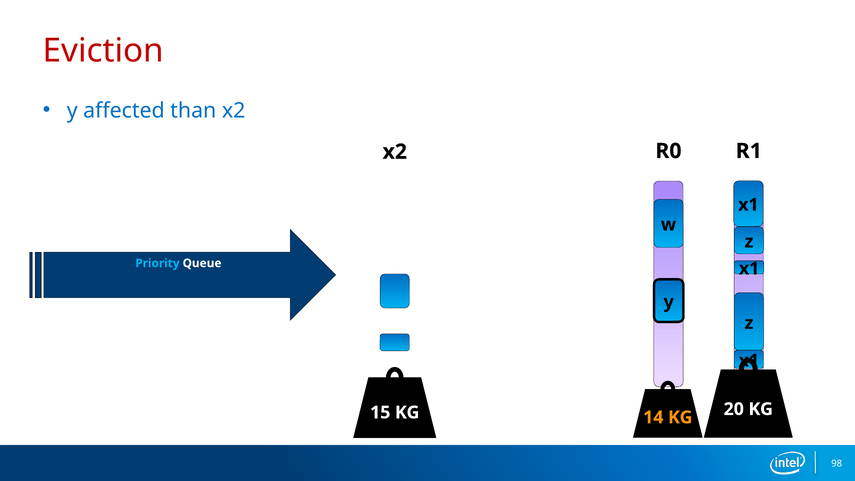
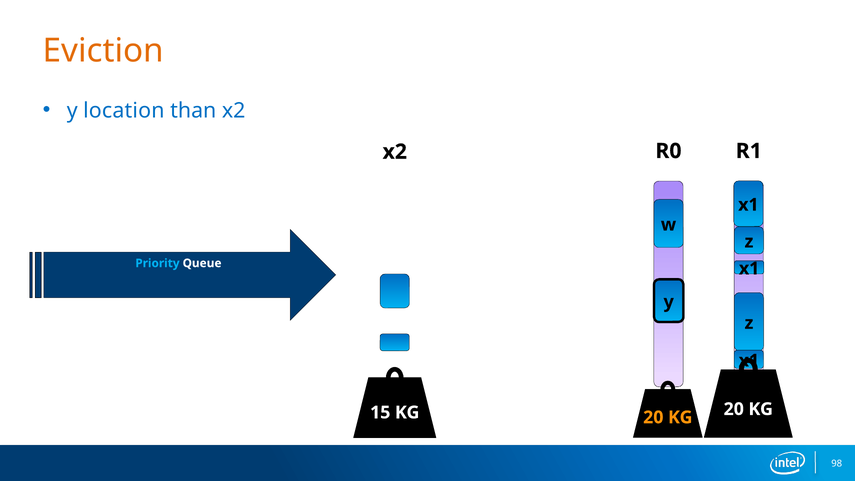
Eviction colour: red -> orange
affected: affected -> location
KG 14: 14 -> 20
